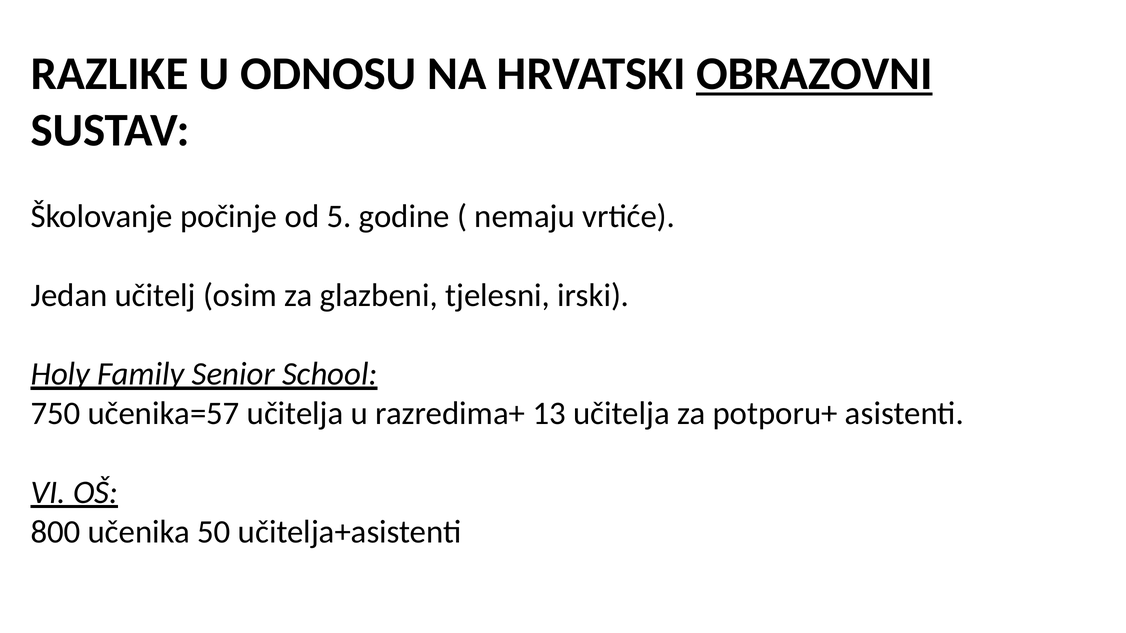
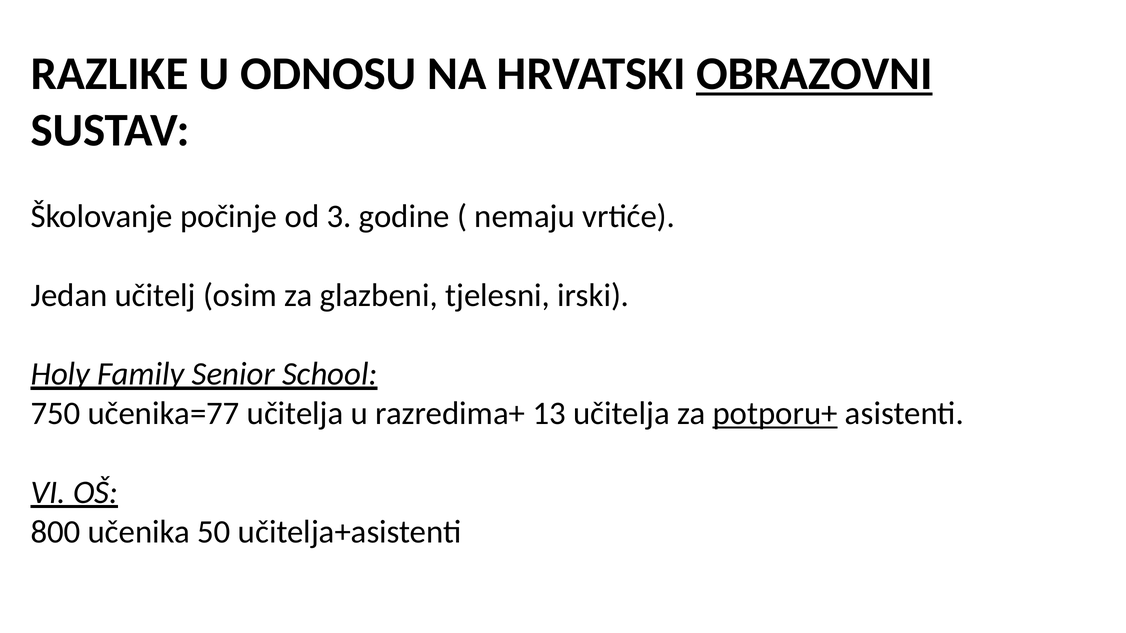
5: 5 -> 3
učenika=57: učenika=57 -> učenika=77
potporu+ underline: none -> present
